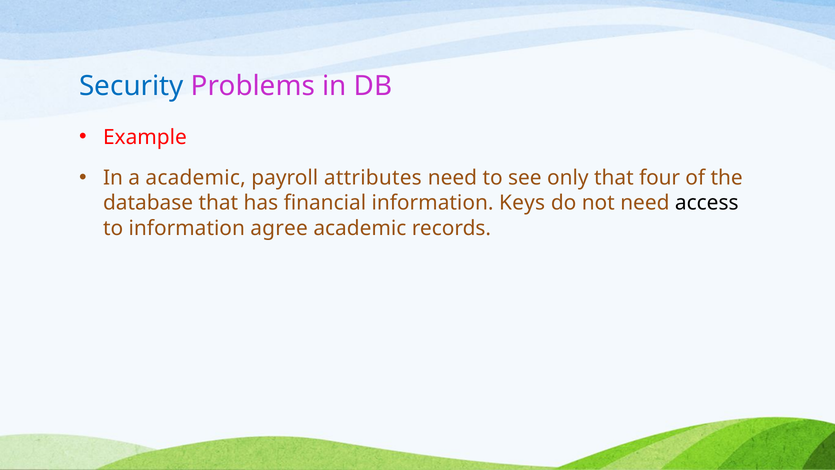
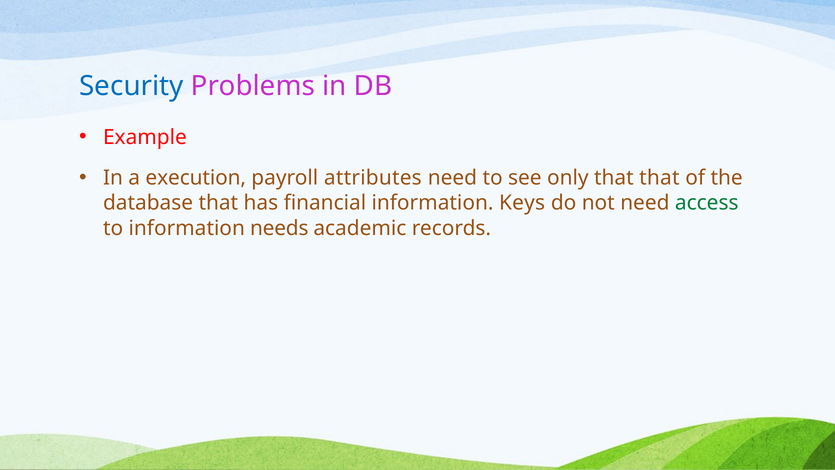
a academic: academic -> execution
that four: four -> that
access colour: black -> green
agree: agree -> needs
